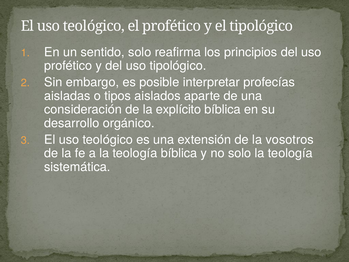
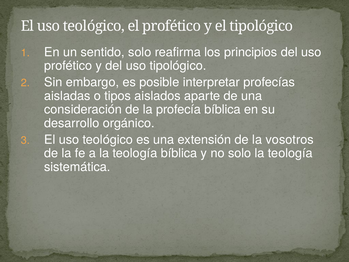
explícito: explícito -> profecía
